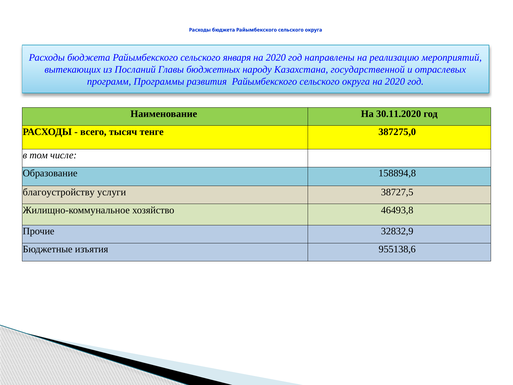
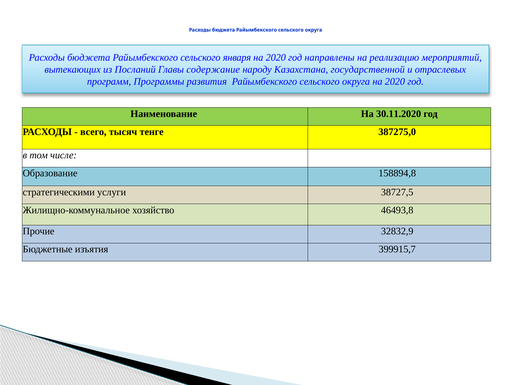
бюджетных: бюджетных -> содержание
благоустройству: благоустройству -> стратегическими
955138,6: 955138,6 -> 399915,7
